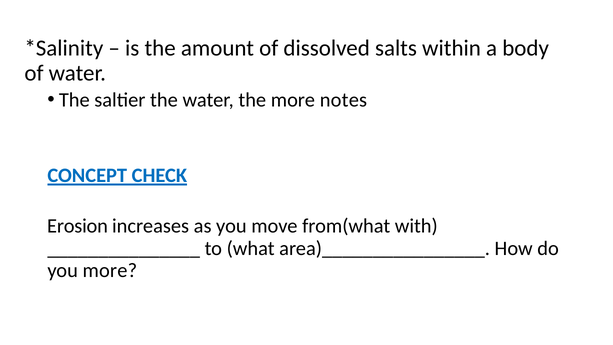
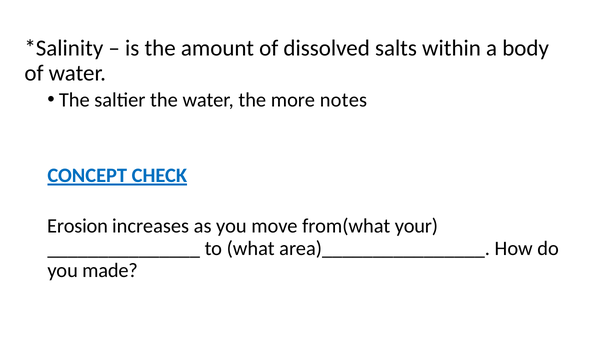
with: with -> your
you more: more -> made
